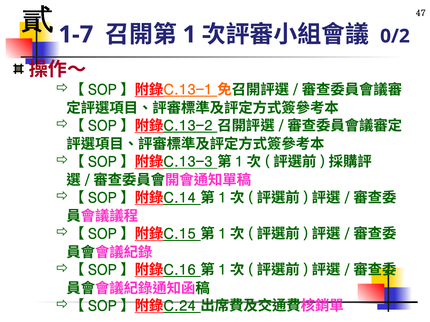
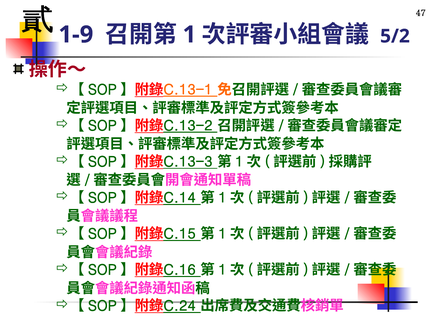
1-7: 1-7 -> 1-9
0/2: 0/2 -> 5/2
